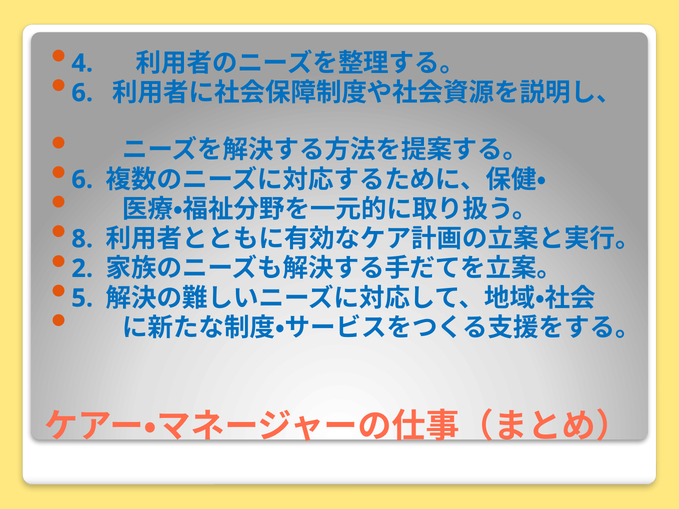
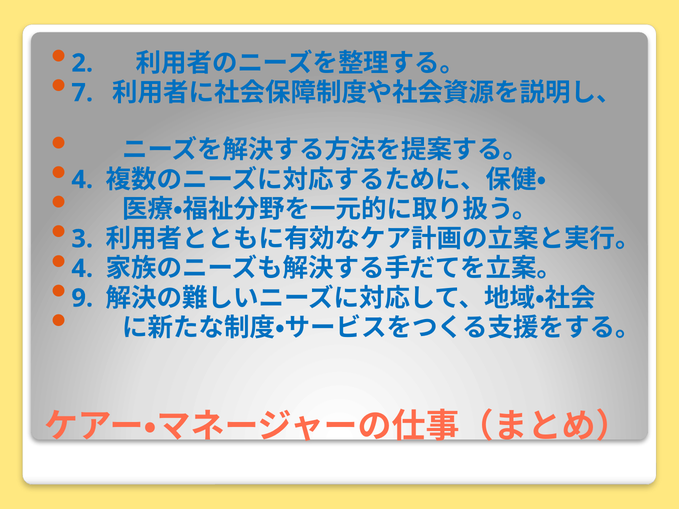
4: 4 -> 2
6 at (82, 93): 6 -> 7
6 at (82, 180): 6 -> 4
8: 8 -> 3
2 at (82, 269): 2 -> 4
5: 5 -> 9
